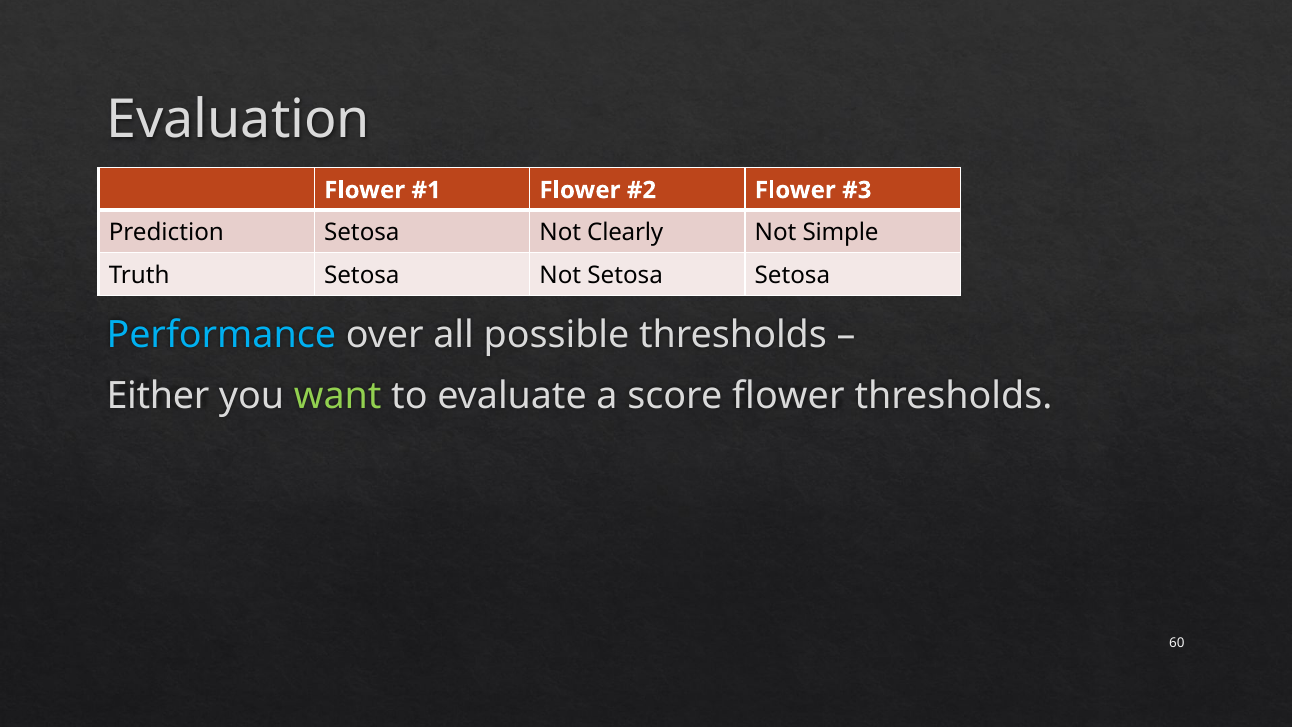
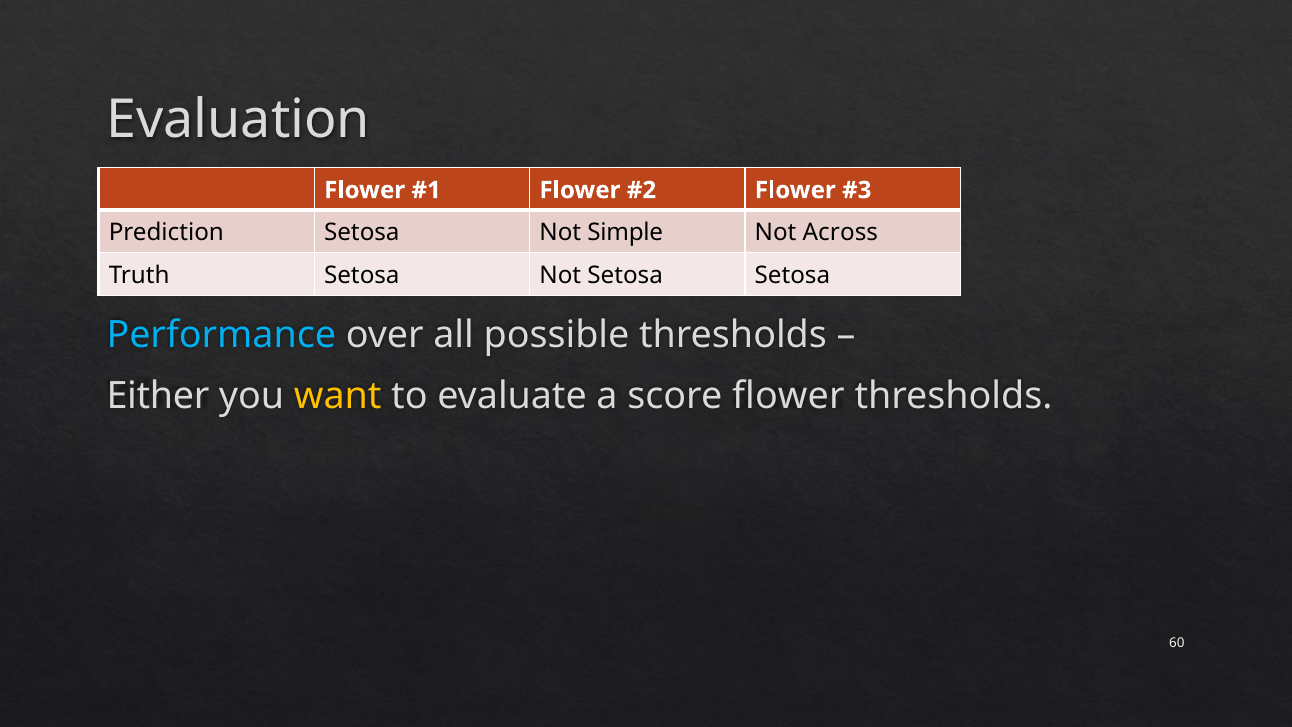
Clearly: Clearly -> Simple
Simple: Simple -> Across
want colour: light green -> yellow
